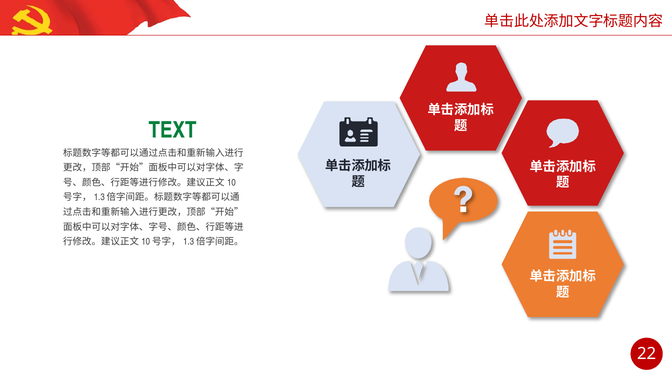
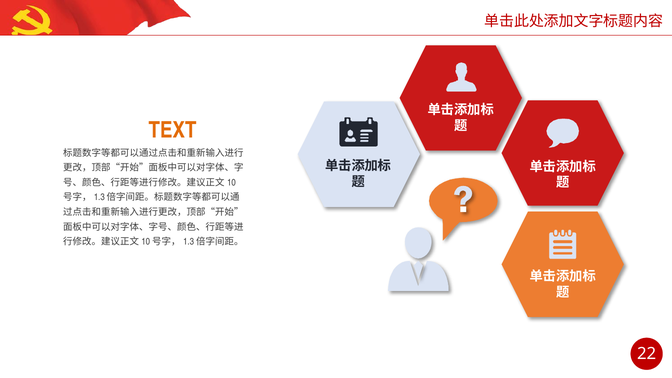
TEXT colour: green -> orange
